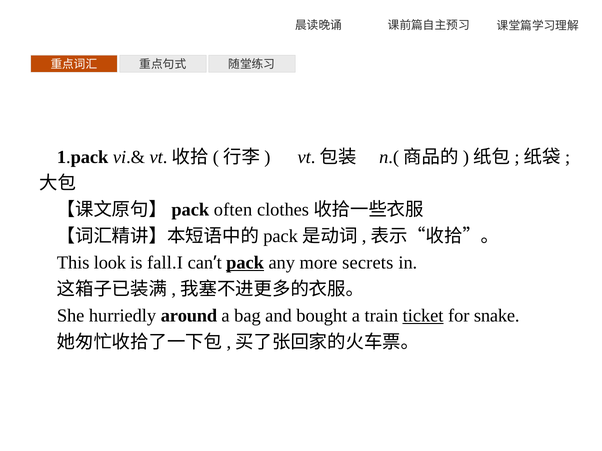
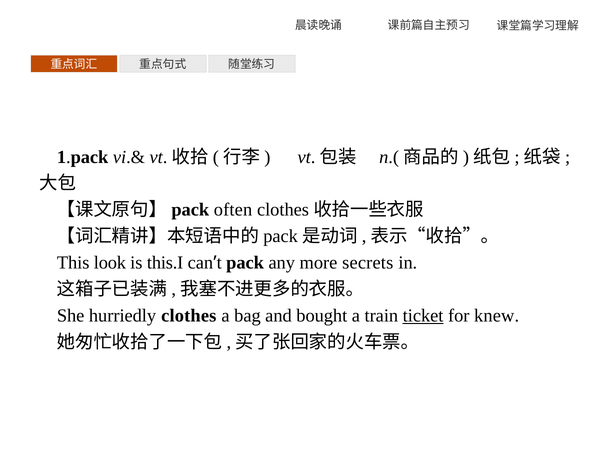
fall.I: fall.I -> this.I
pack underline: present -> none
around: around -> clothes
snake: snake -> knew
